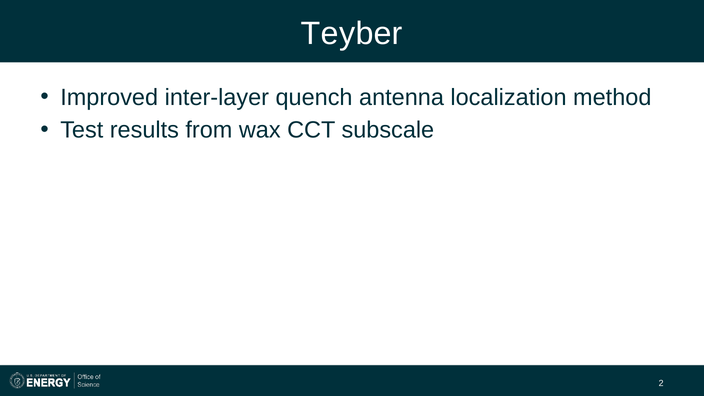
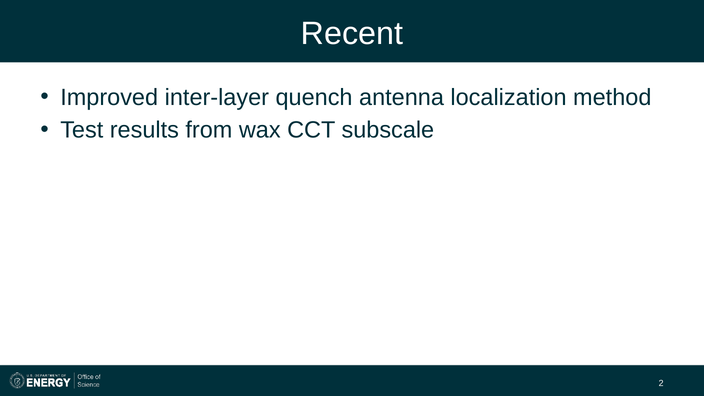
Teyber: Teyber -> Recent
